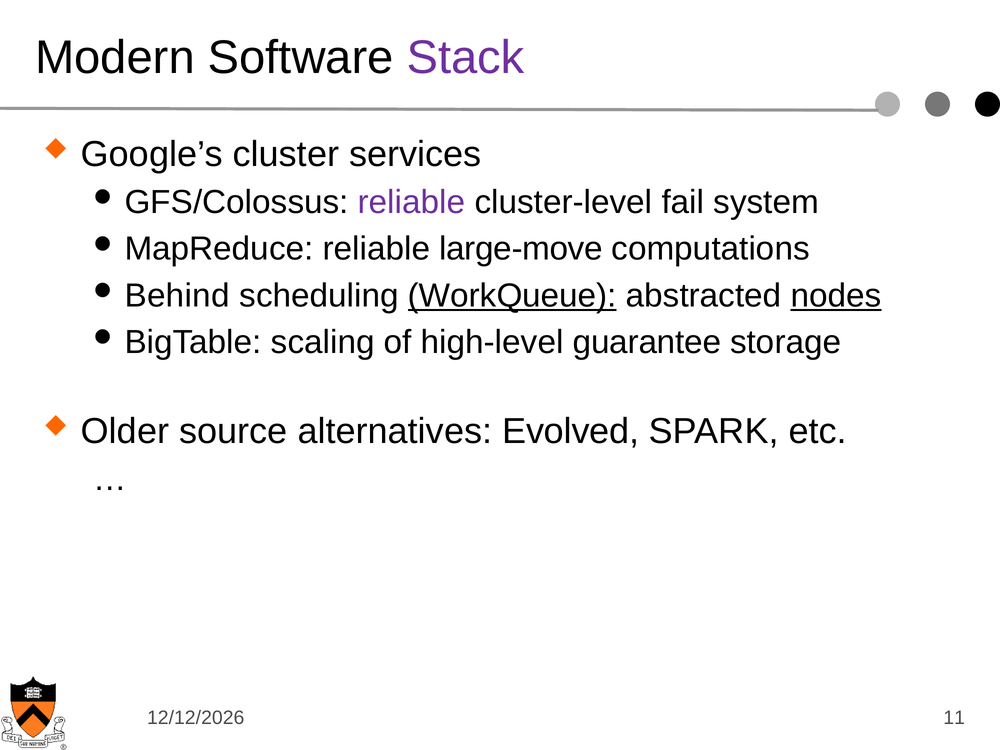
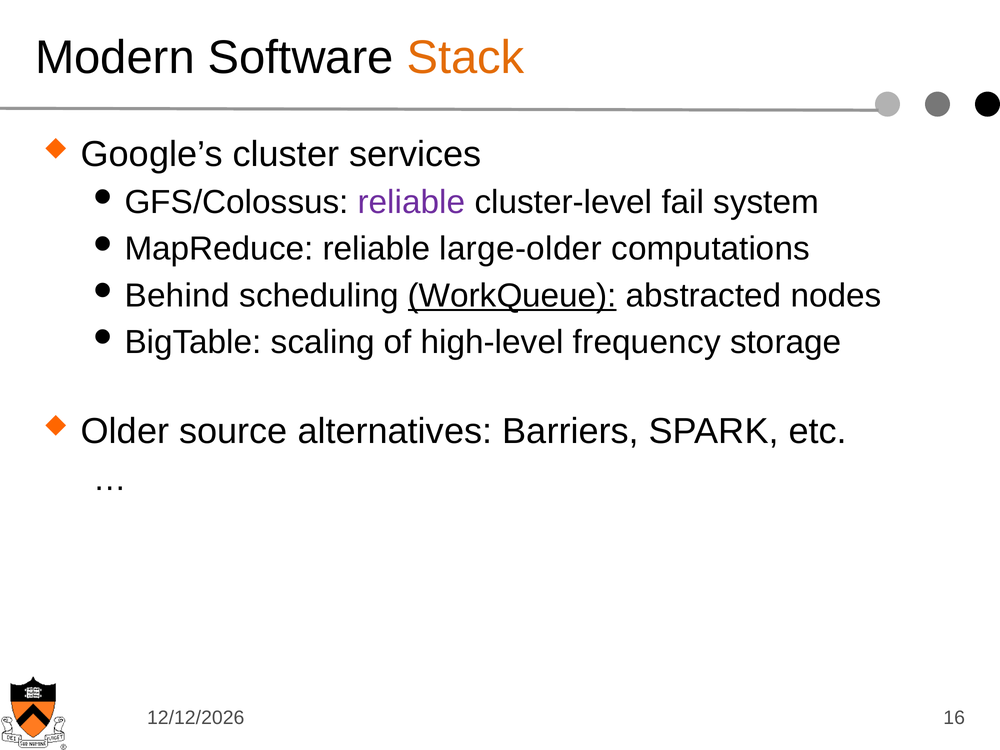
Stack colour: purple -> orange
large-move: large-move -> large-older
nodes underline: present -> none
guarantee: guarantee -> frequency
Evolved: Evolved -> Barriers
11: 11 -> 16
